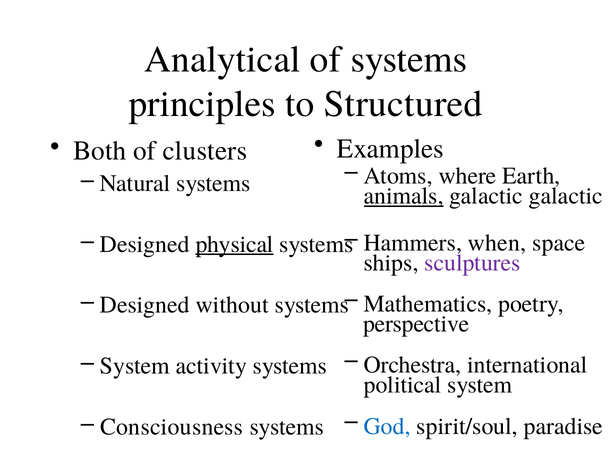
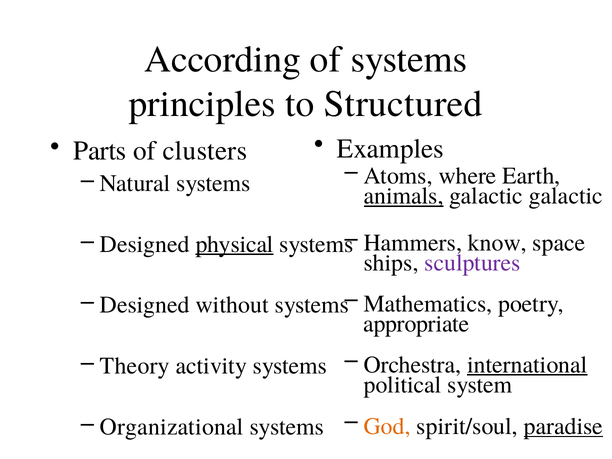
Analytical: Analytical -> According
Both: Both -> Parts
when: when -> know
perspective: perspective -> appropriate
international underline: none -> present
System at (135, 366): System -> Theory
God colour: blue -> orange
paradise underline: none -> present
Consciousness: Consciousness -> Organizational
